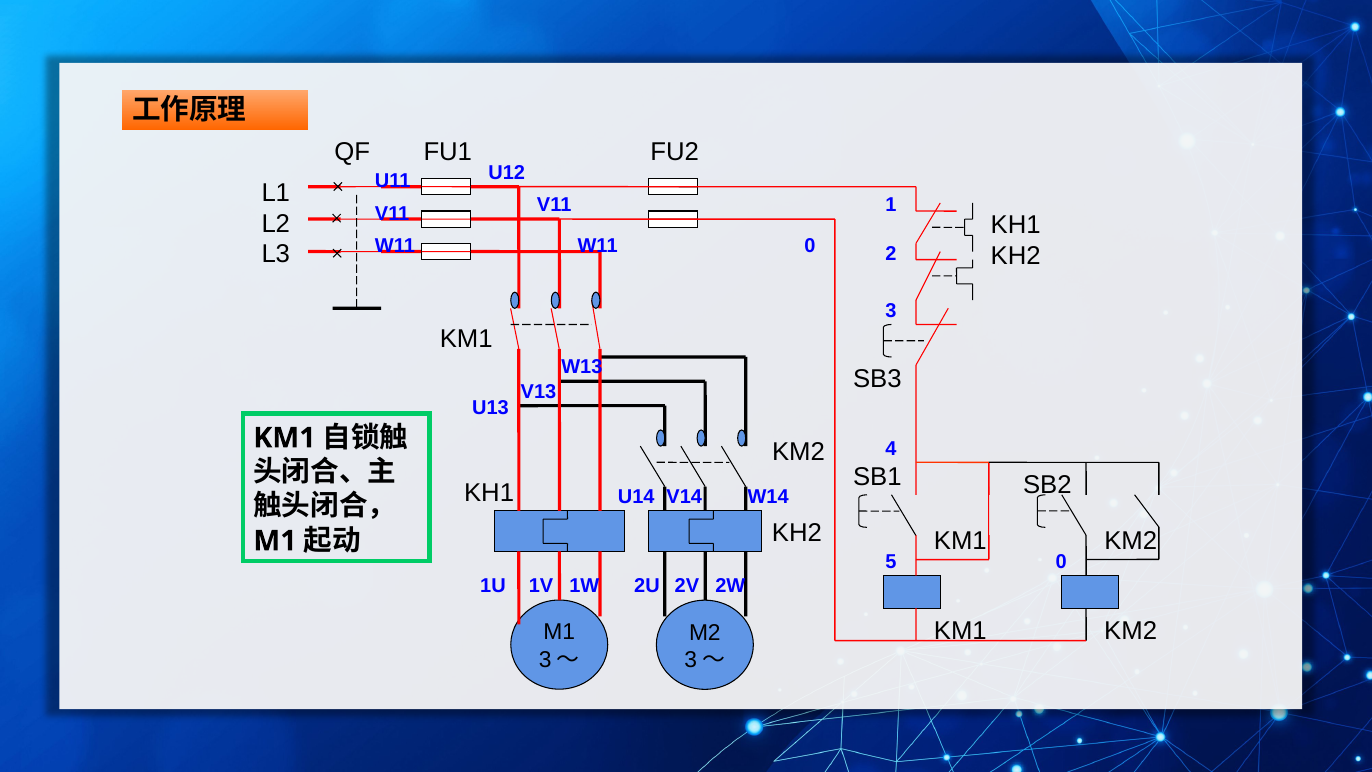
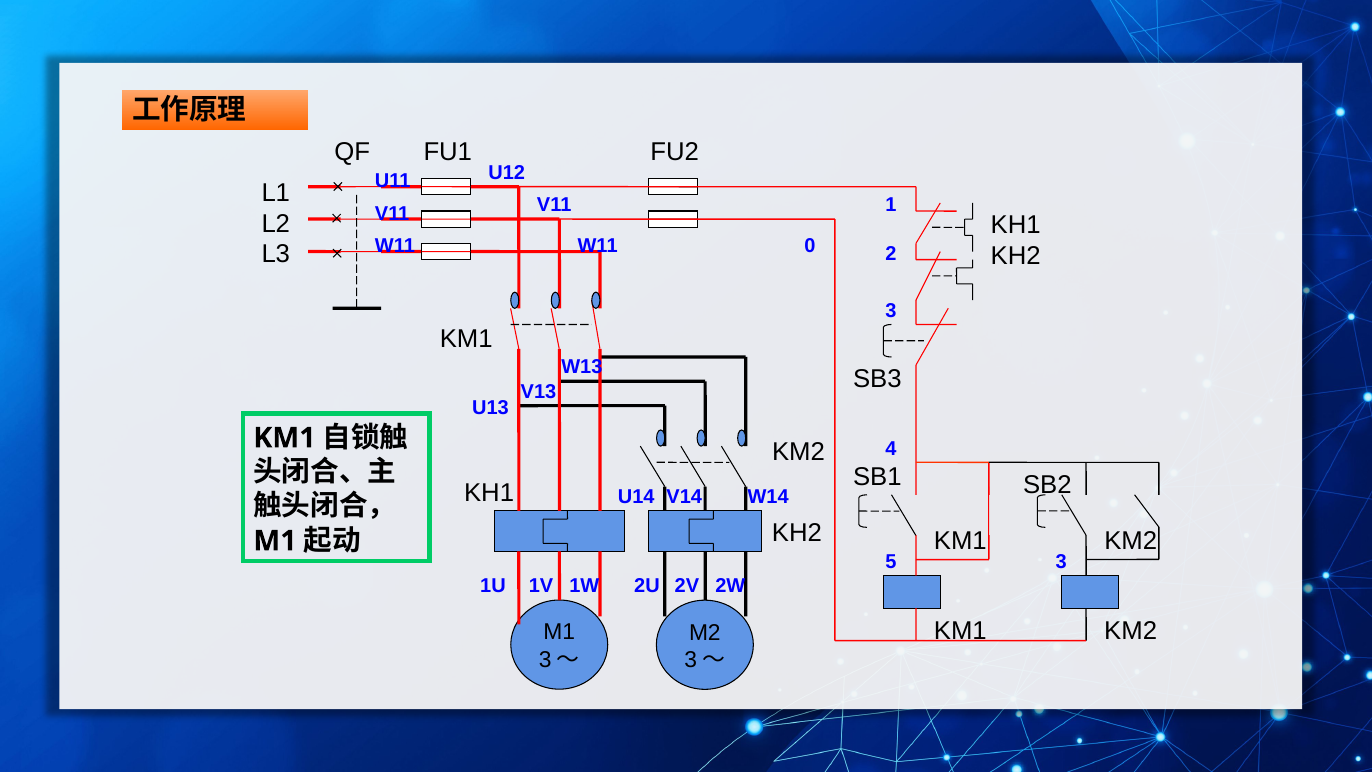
5 0: 0 -> 3
